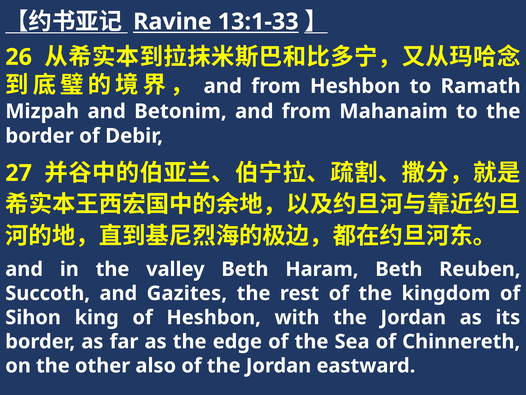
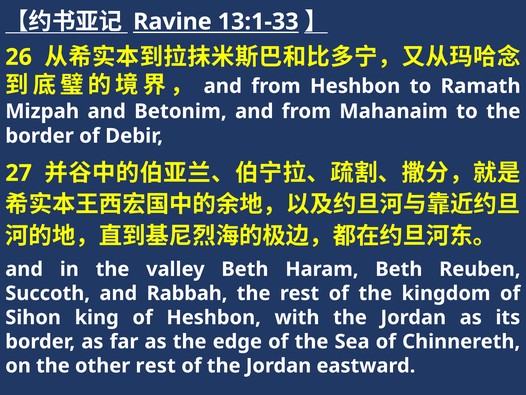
Gazites: Gazites -> Rabbah
other also: also -> rest
